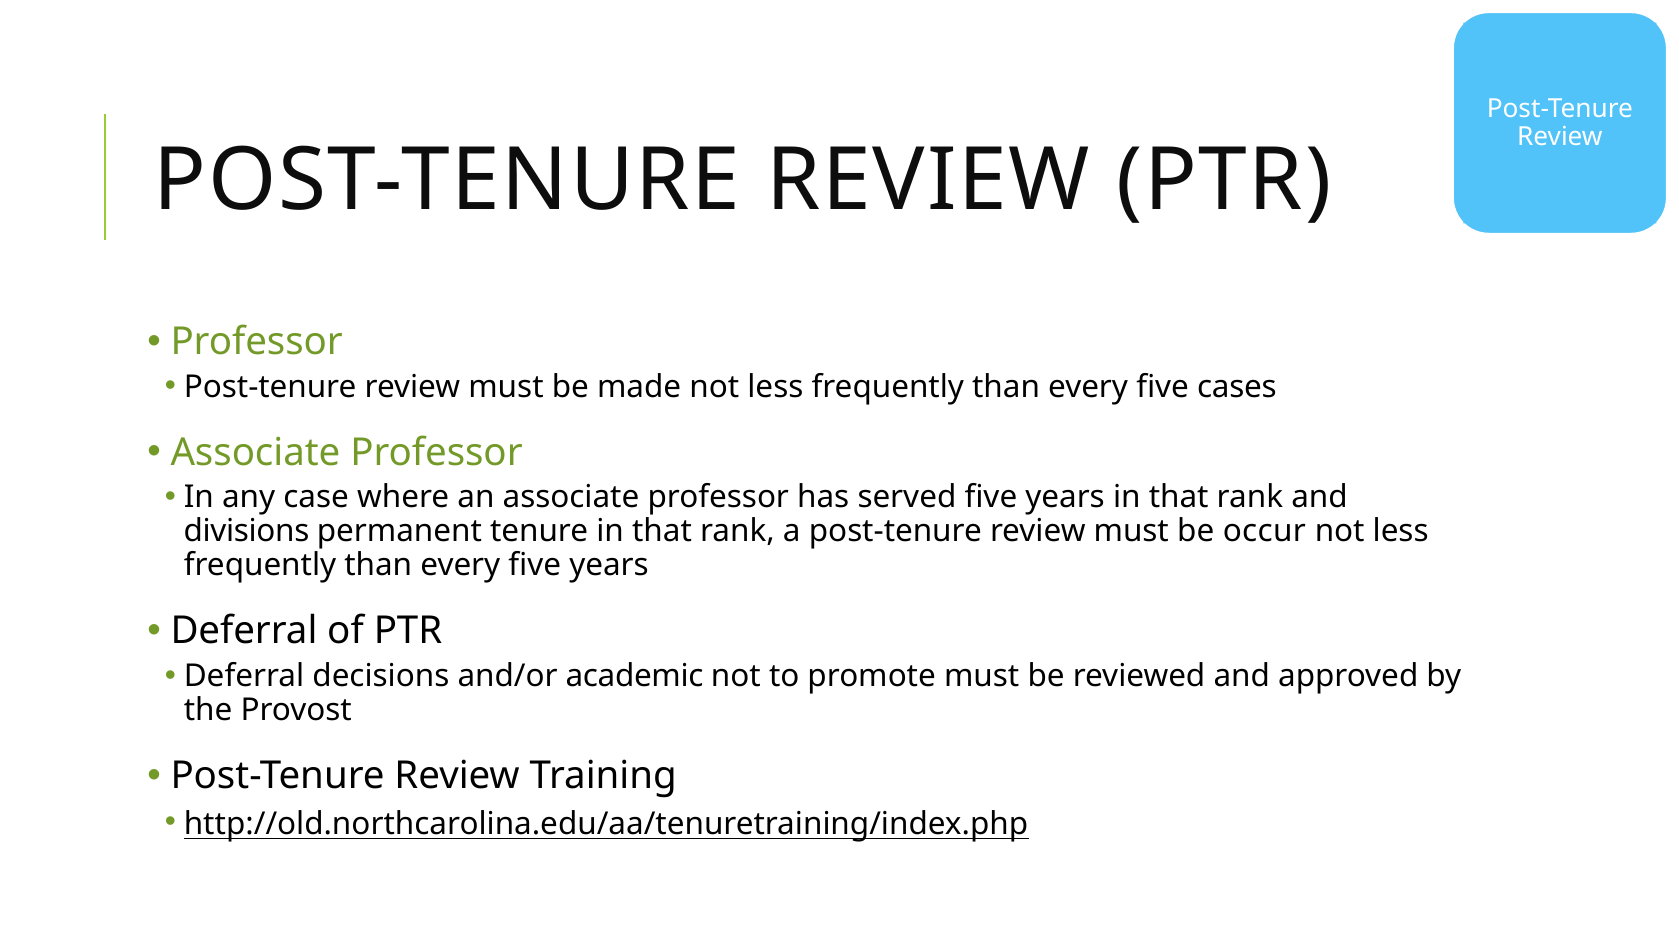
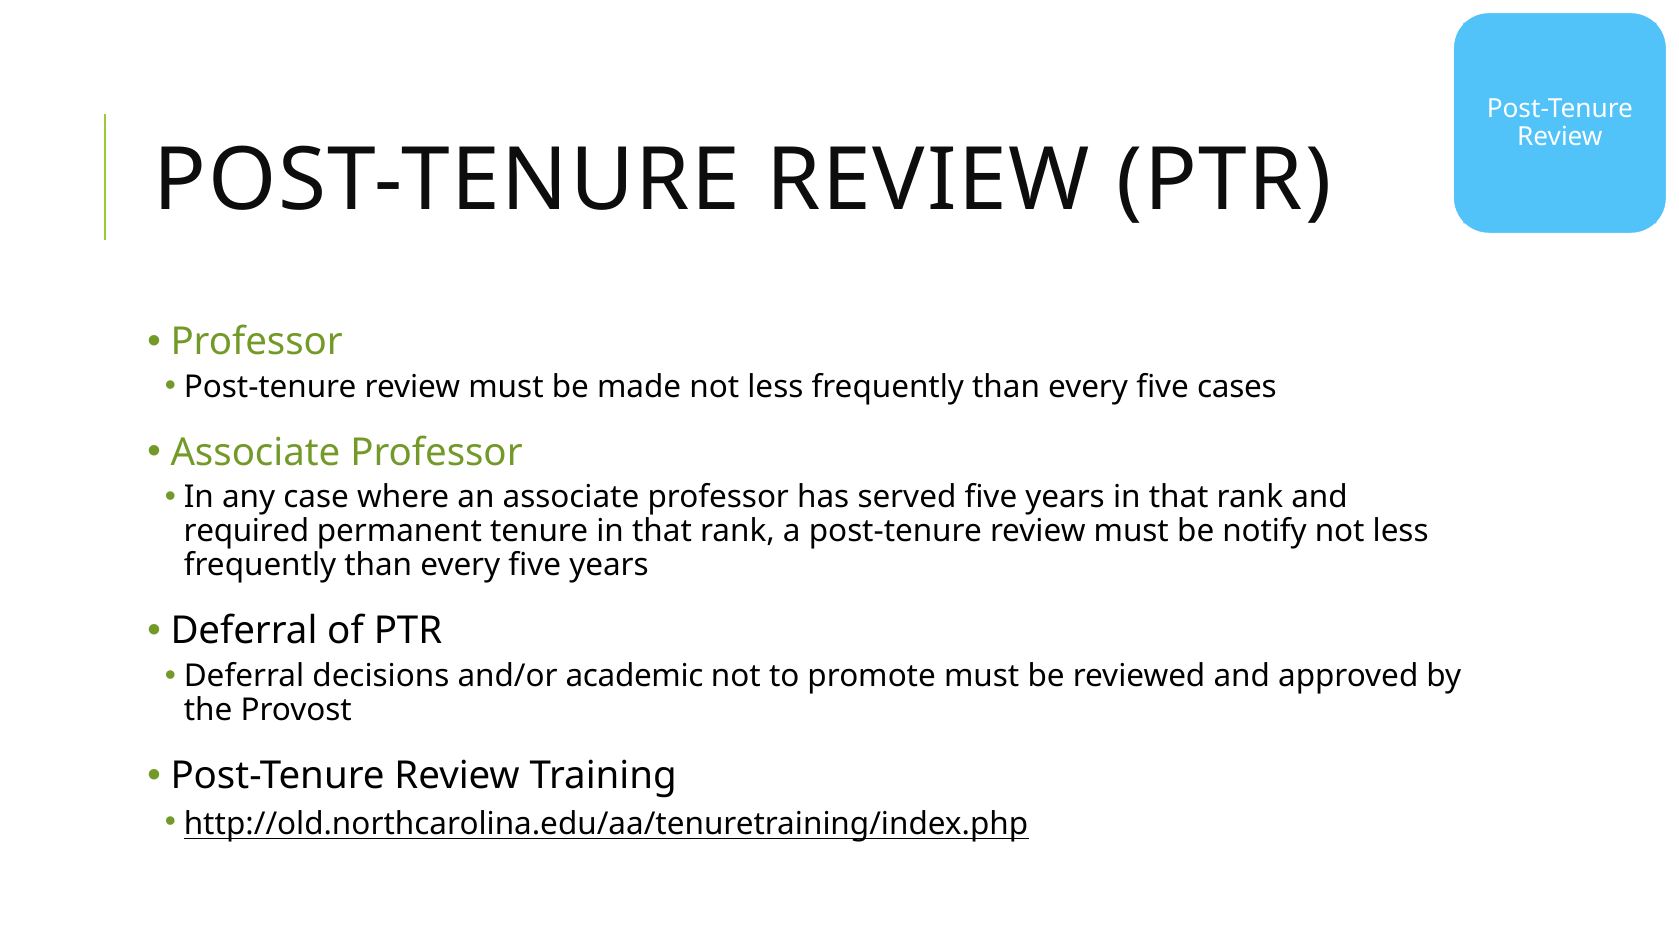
divisions: divisions -> required
occur: occur -> notify
